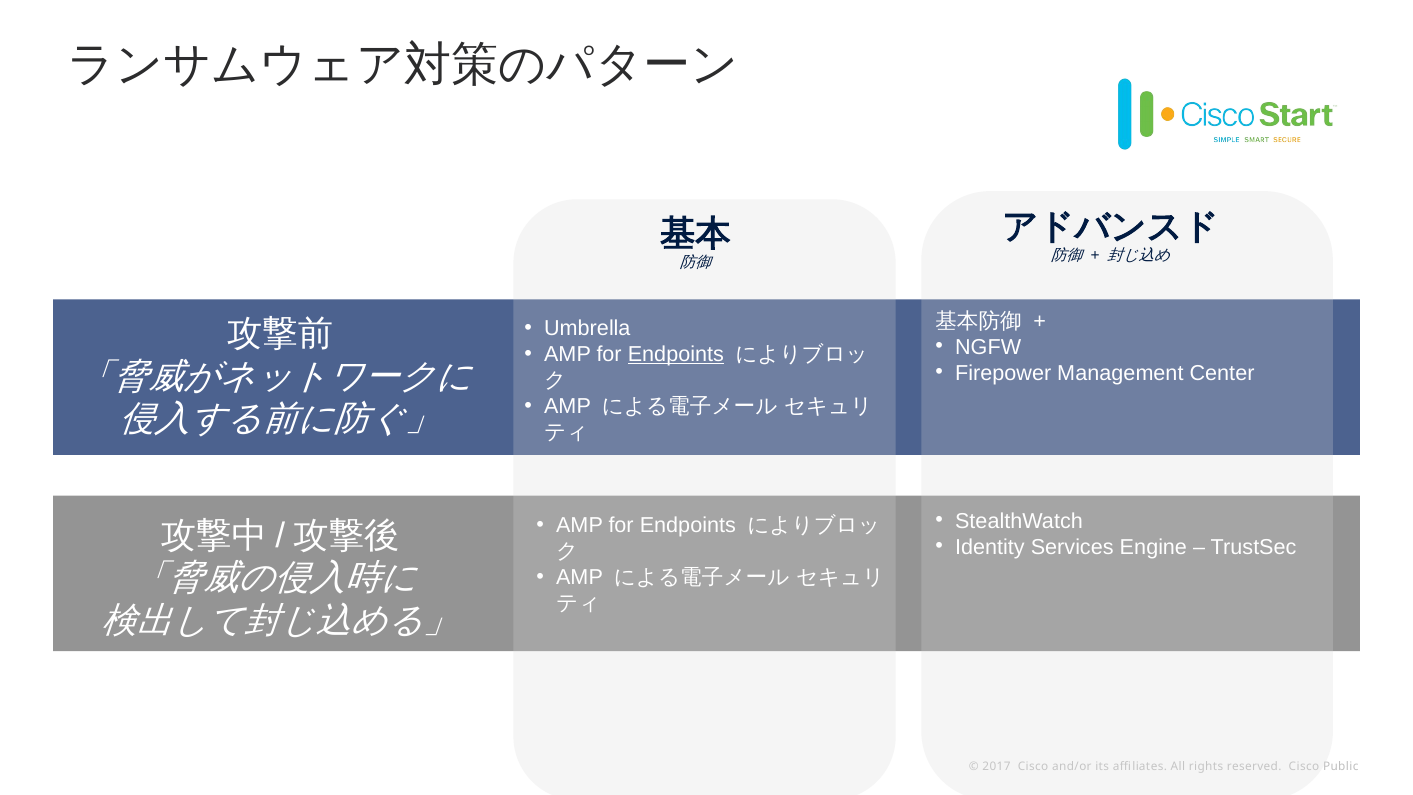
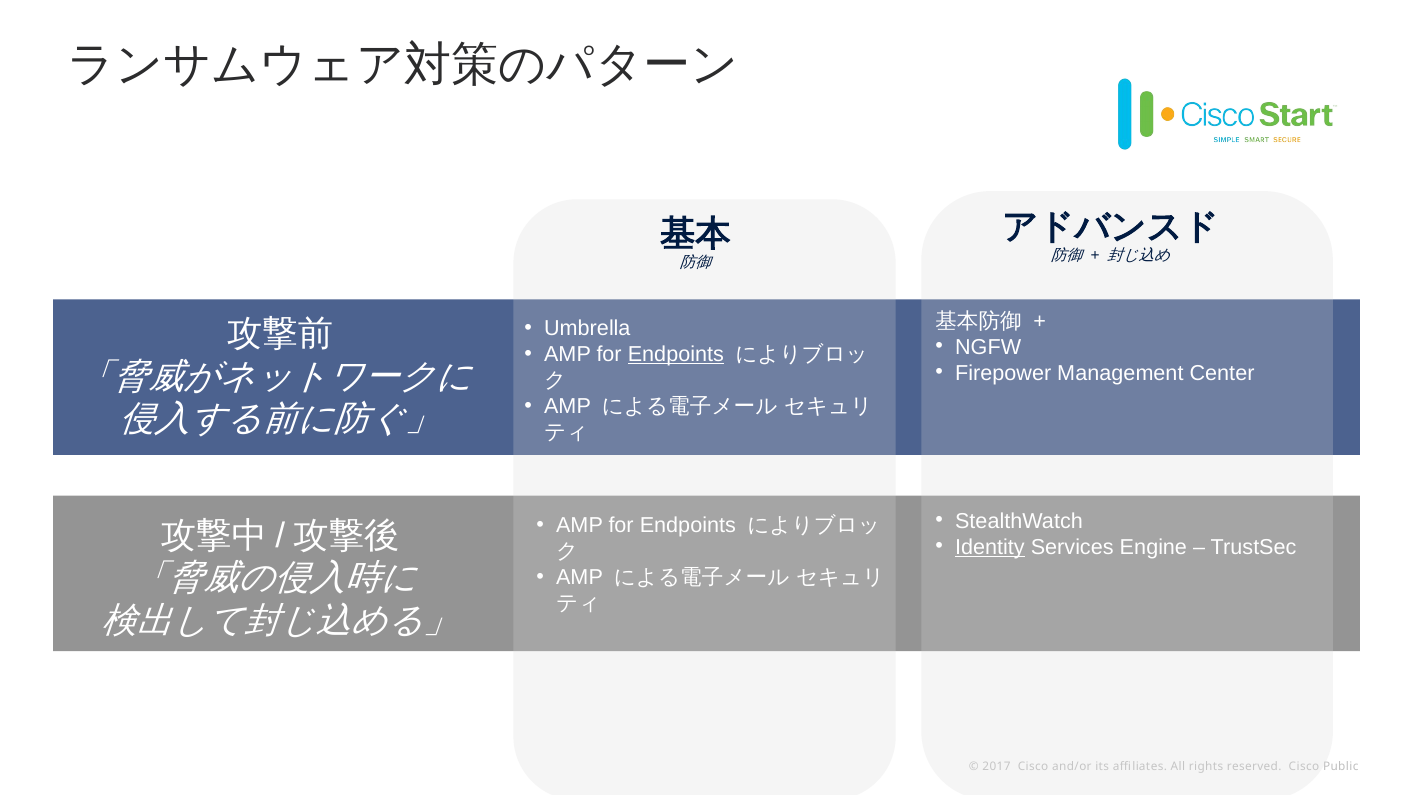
Identity underline: none -> present
